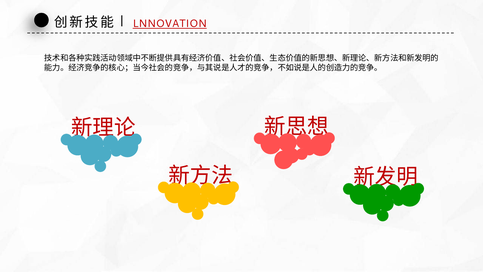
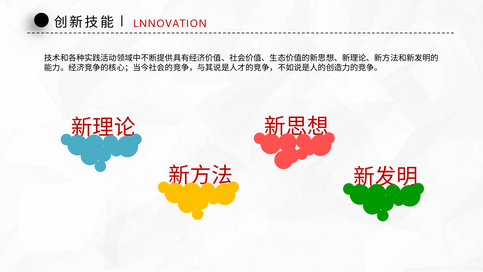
LNNOVATION underline: present -> none
